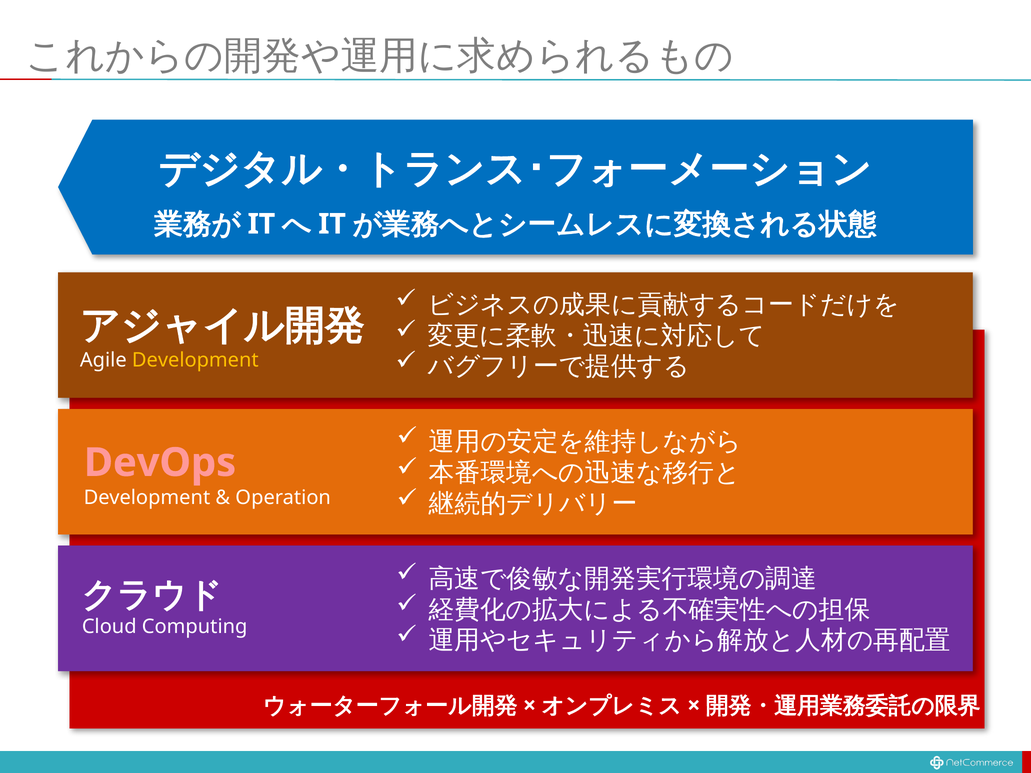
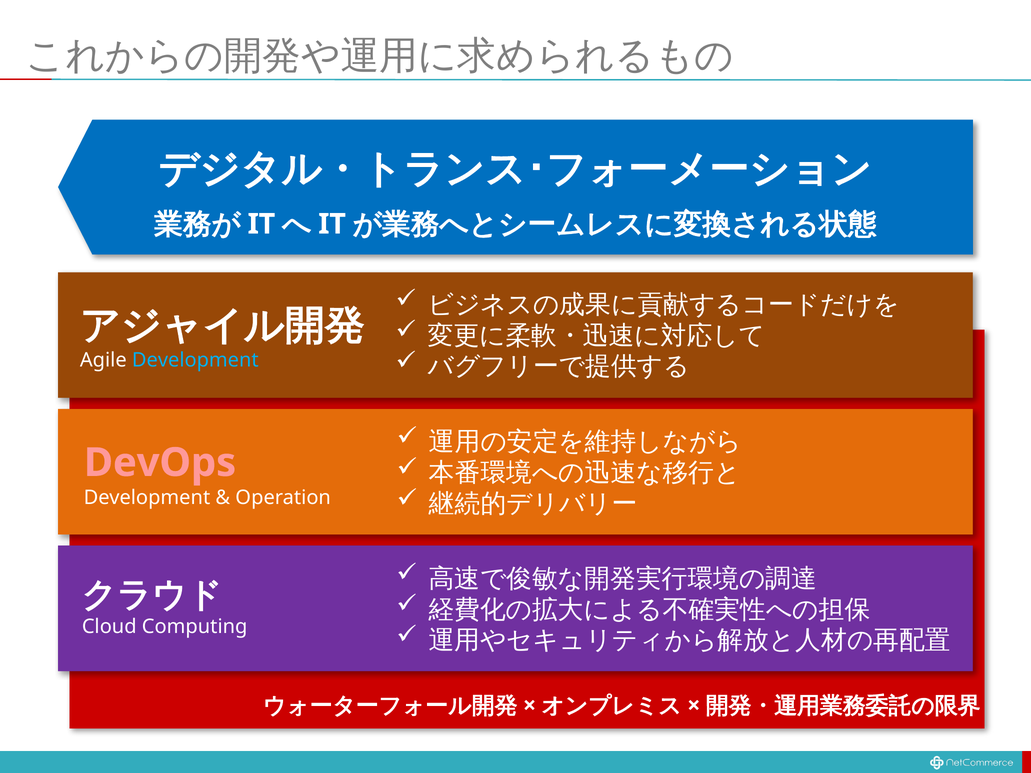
Development at (195, 360) colour: yellow -> light blue
